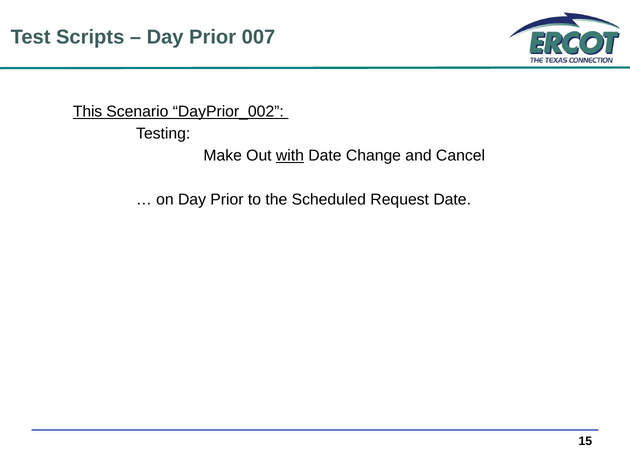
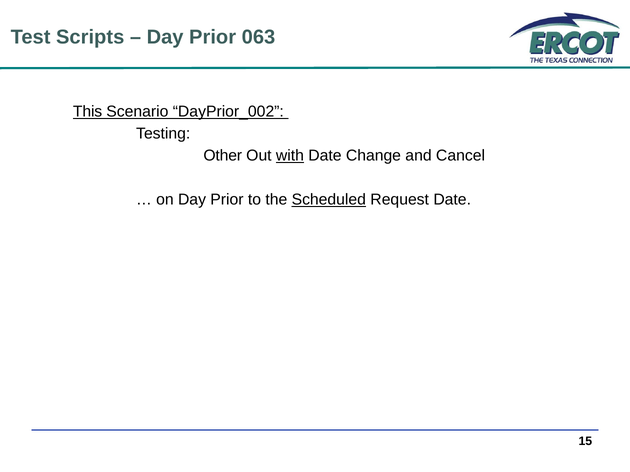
007: 007 -> 063
Make: Make -> Other
Scheduled underline: none -> present
